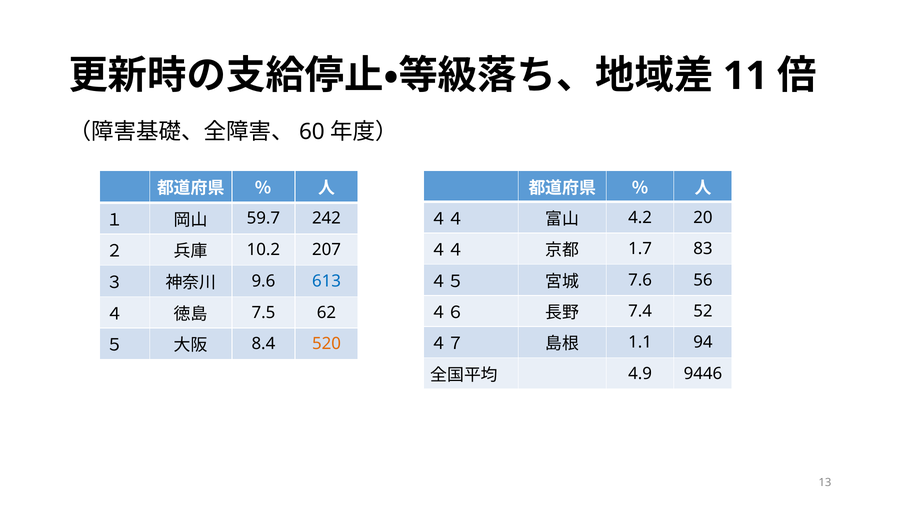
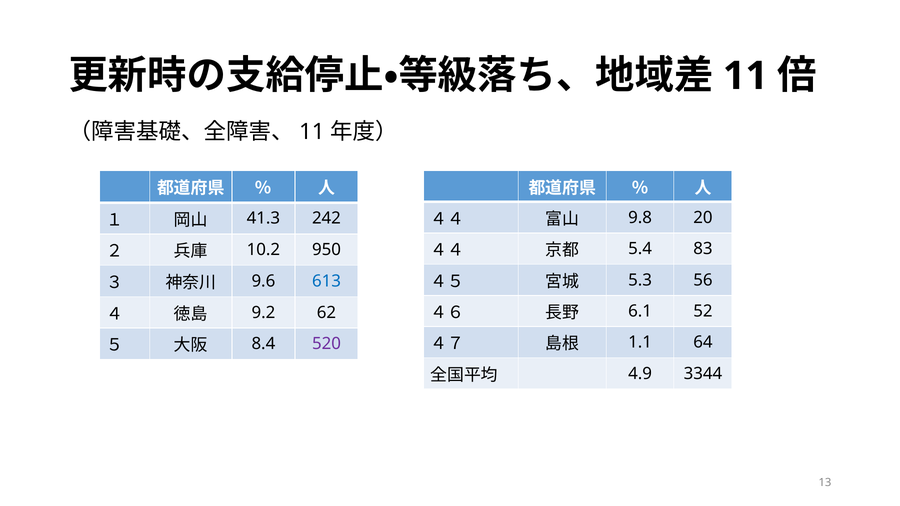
60 at (312, 132): 60 -> 11
4.2: 4.2 -> 9.8
59.7: 59.7 -> 41.3
1.7: 1.7 -> 5.4
207: 207 -> 950
7.6: 7.6 -> 5.3
7.4: 7.4 -> 6.1
7.5: 7.5 -> 9.2
94: 94 -> 64
520 colour: orange -> purple
9446: 9446 -> 3344
